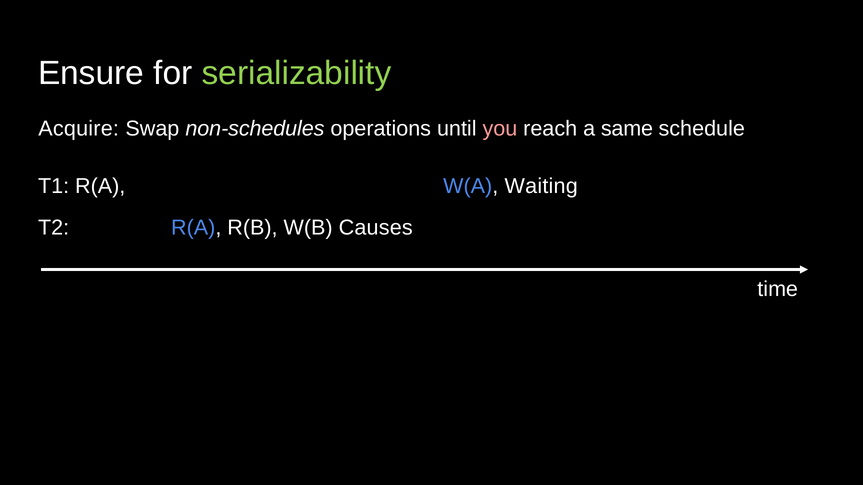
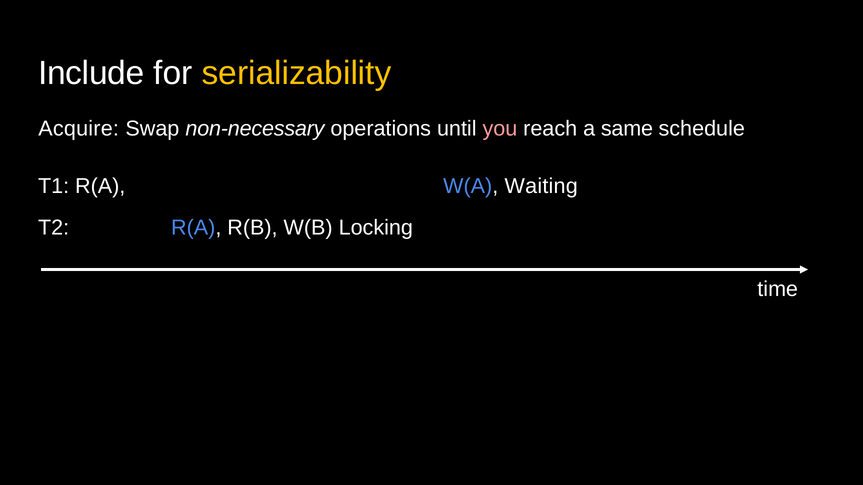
Ensure: Ensure -> Include
serializability colour: light green -> yellow
non-schedules: non-schedules -> non-necessary
Causes: Causes -> Locking
